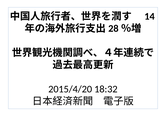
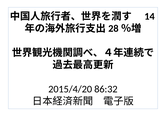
18:32: 18:32 -> 86:32
